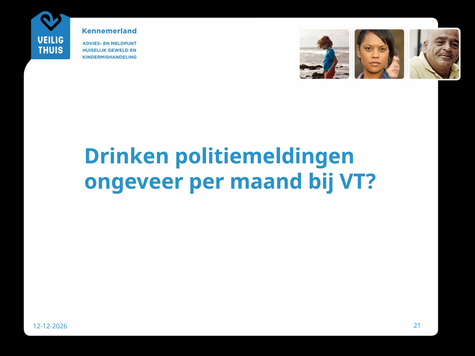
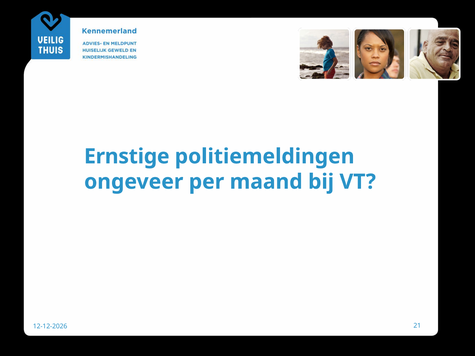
Drinken: Drinken -> Ernstige
